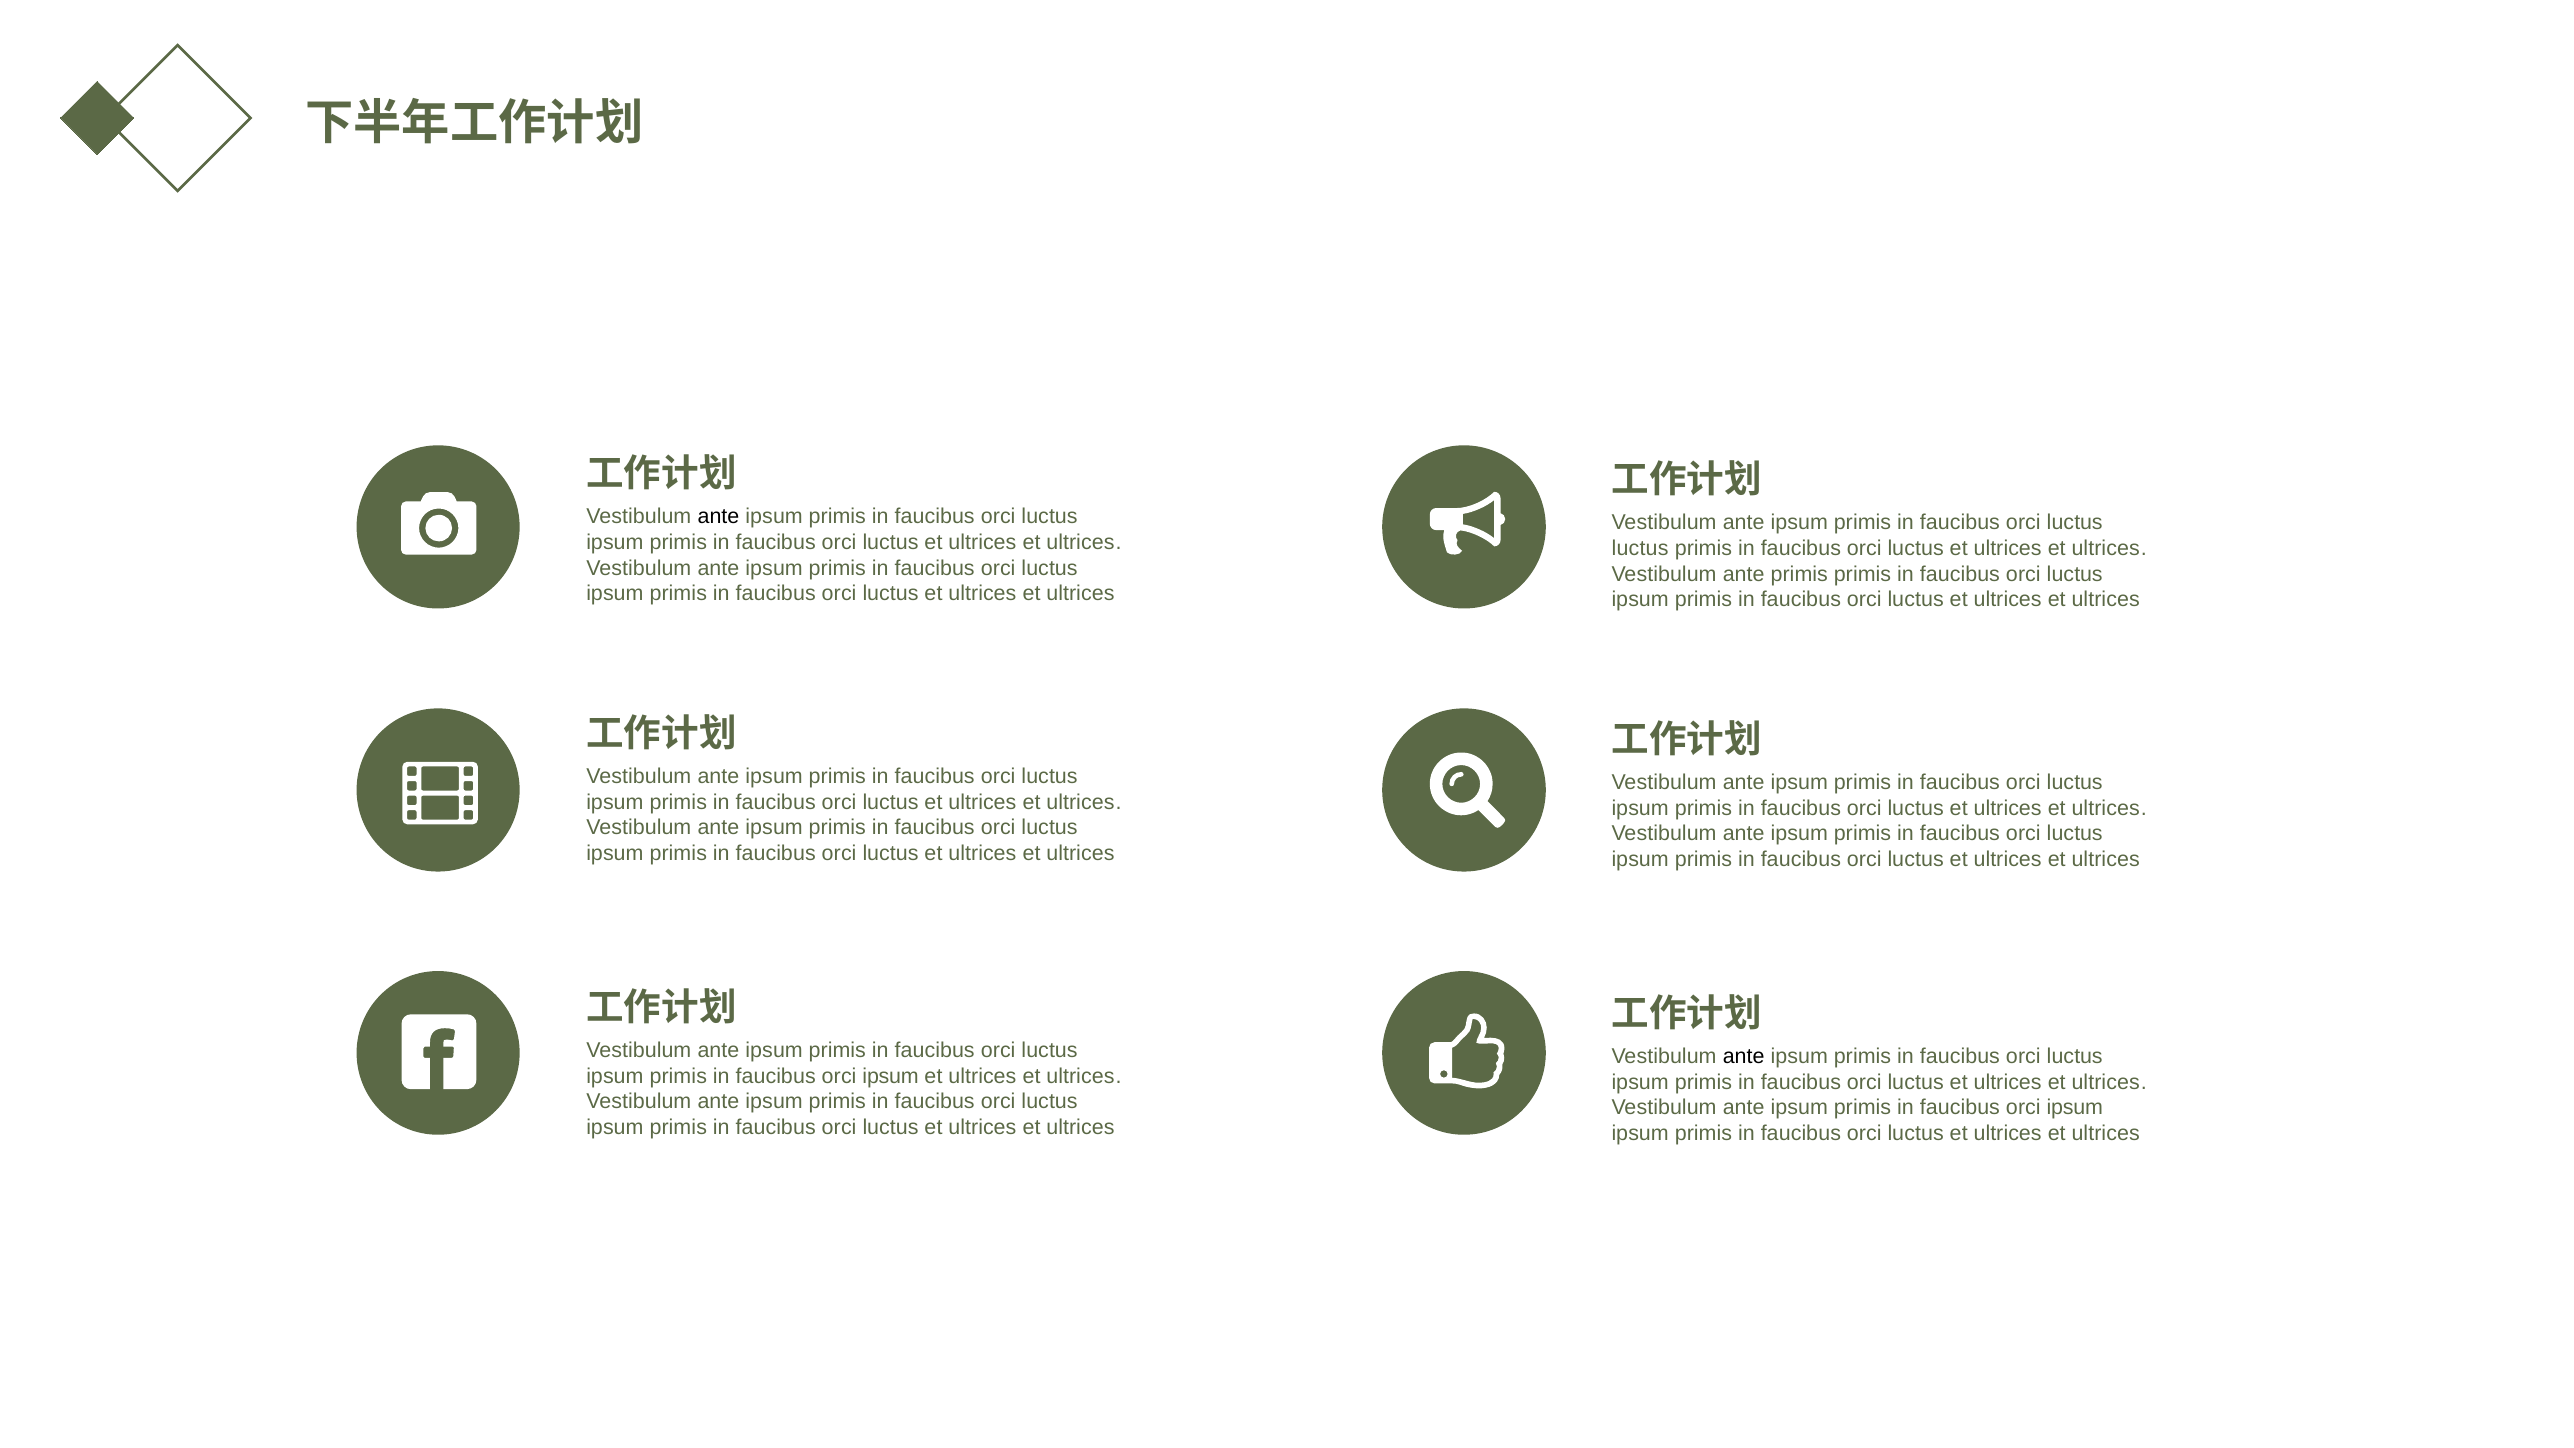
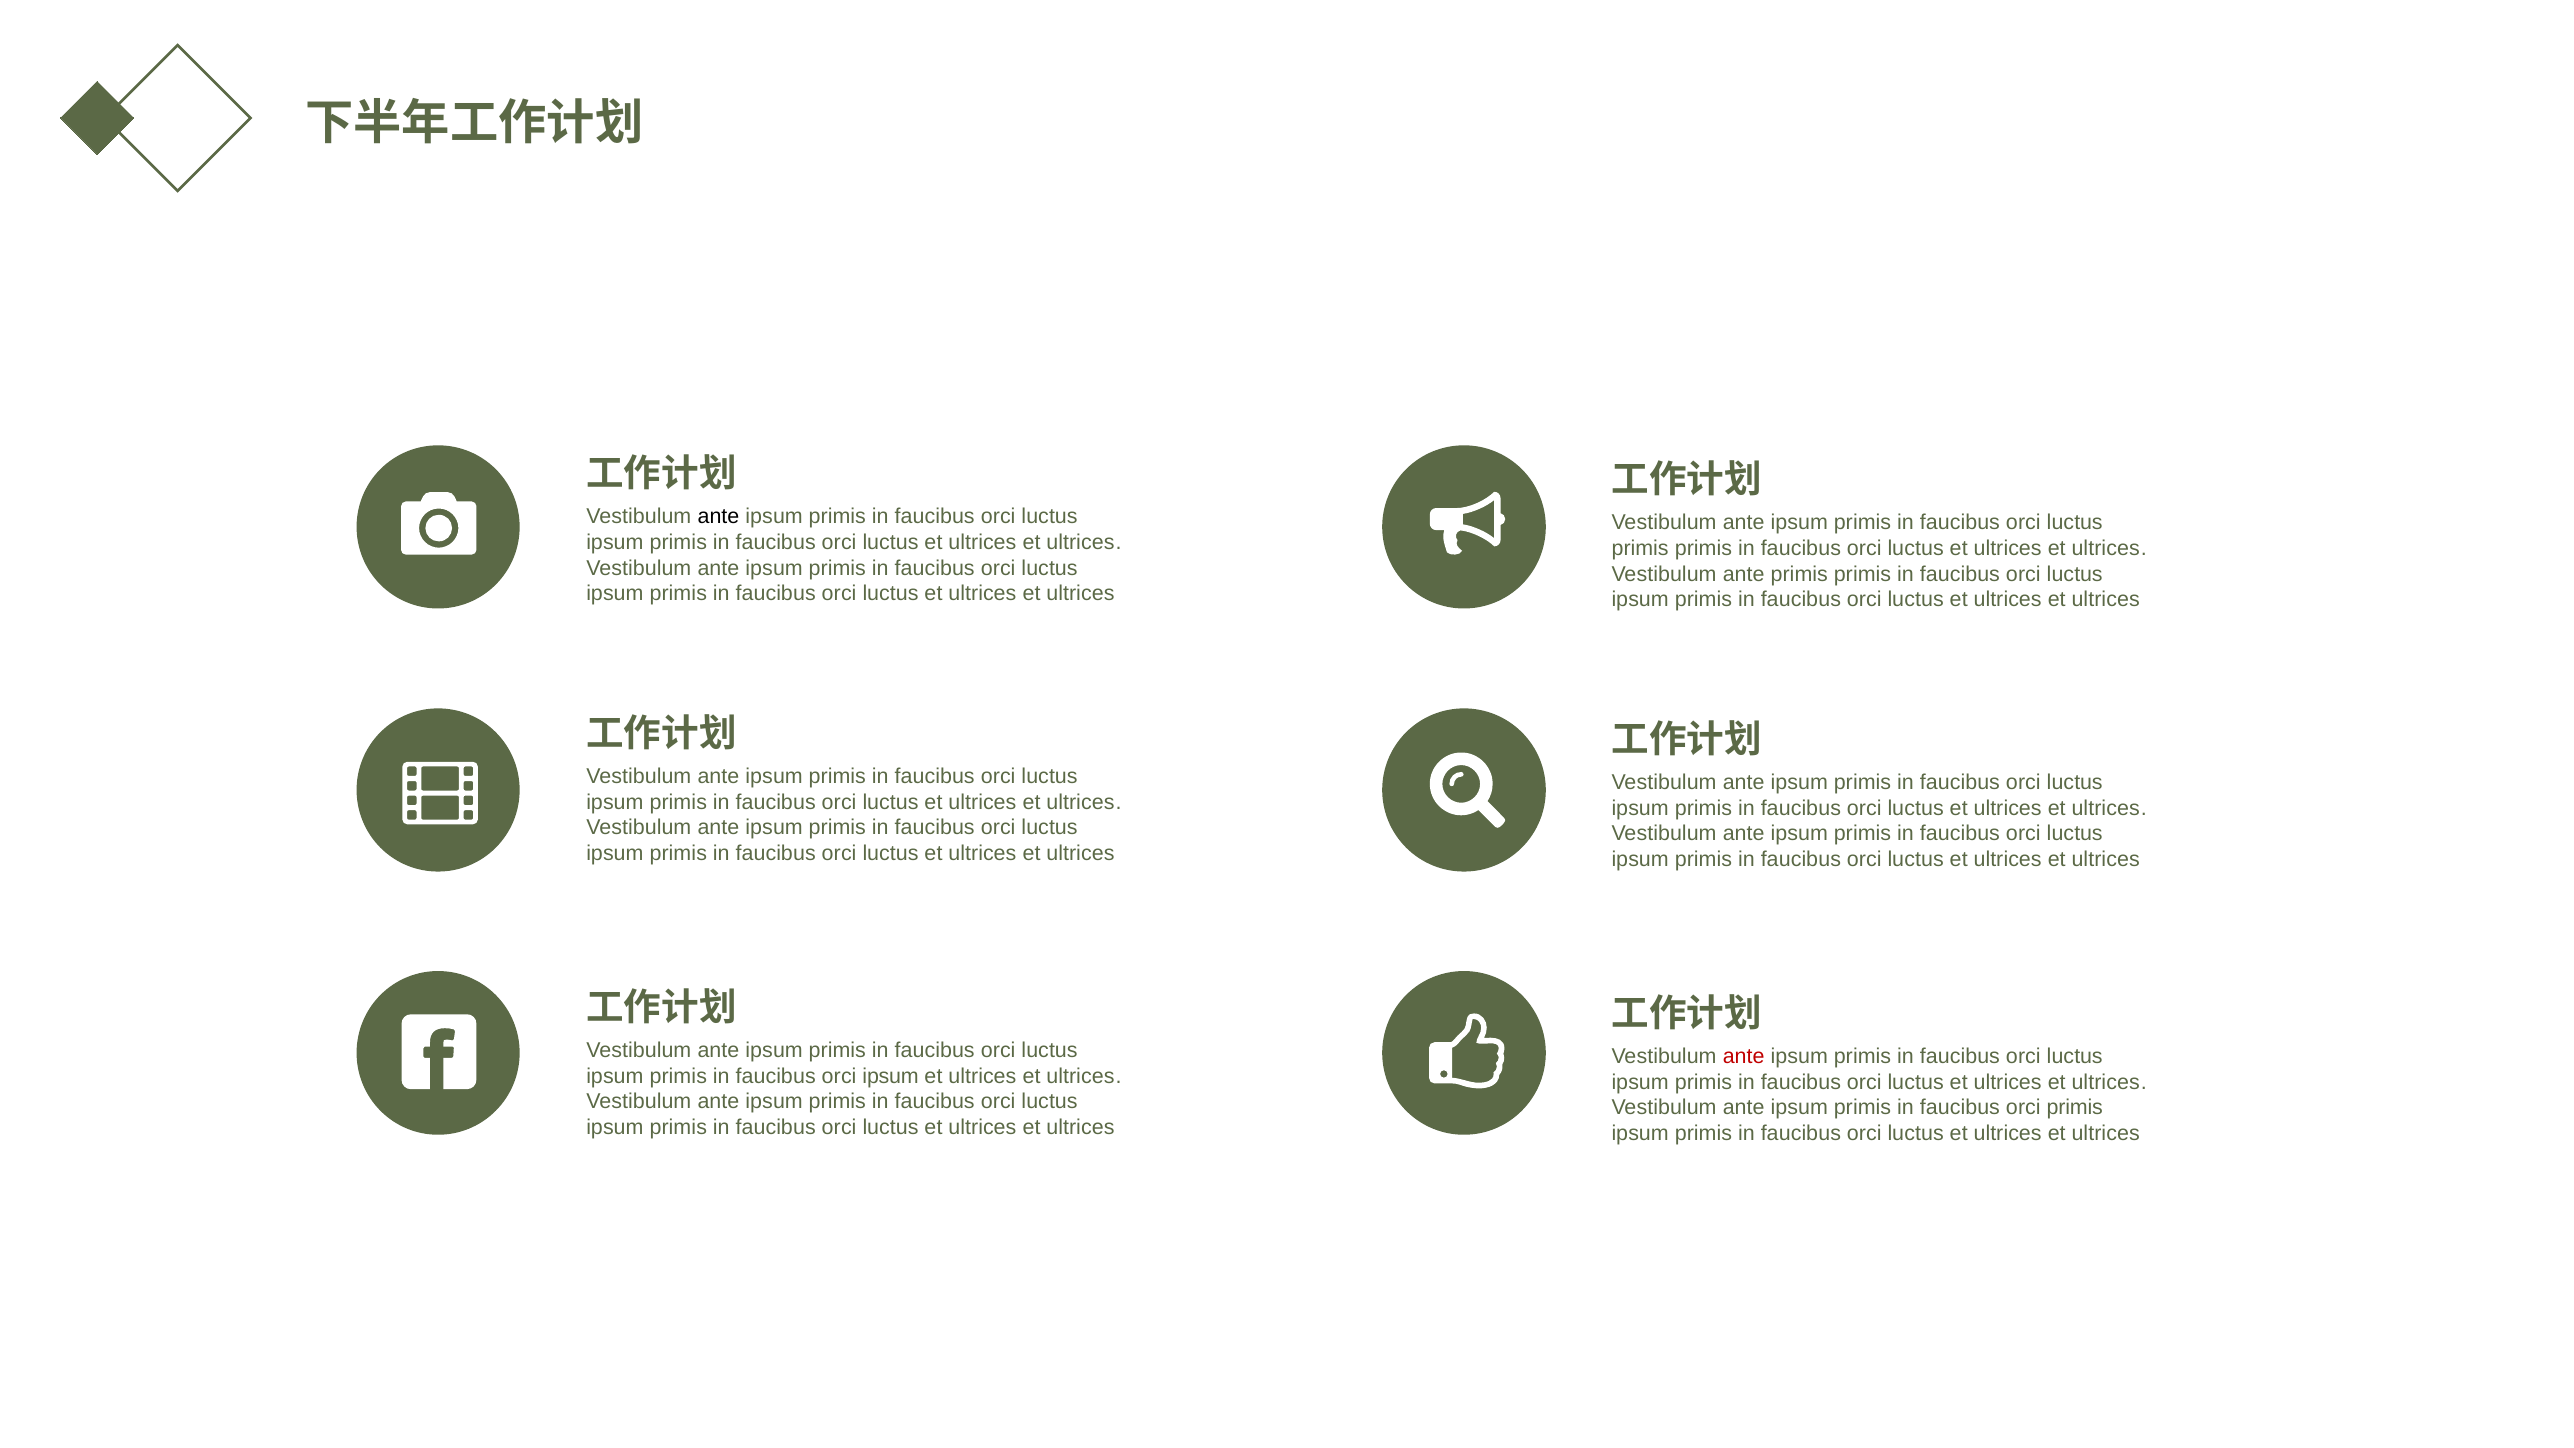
luctus at (1640, 548): luctus -> primis
ante at (1744, 1056) colour: black -> red
ipsum at (2075, 1108): ipsum -> primis
